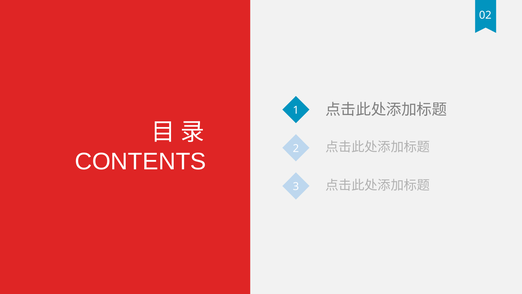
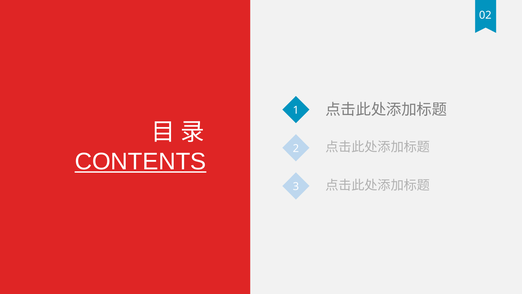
CONTENTS underline: none -> present
